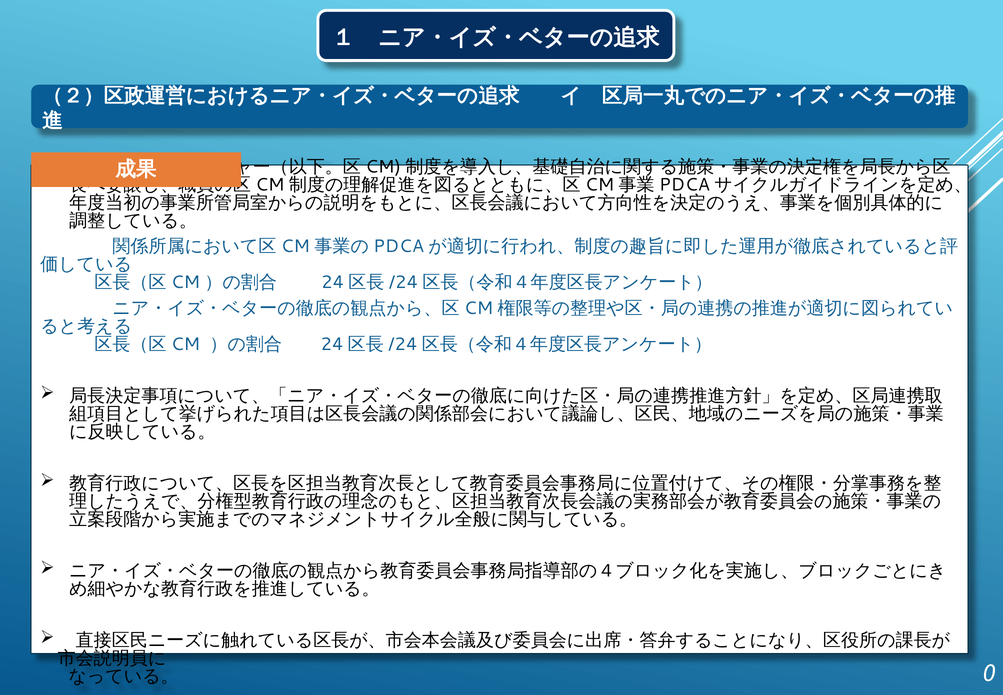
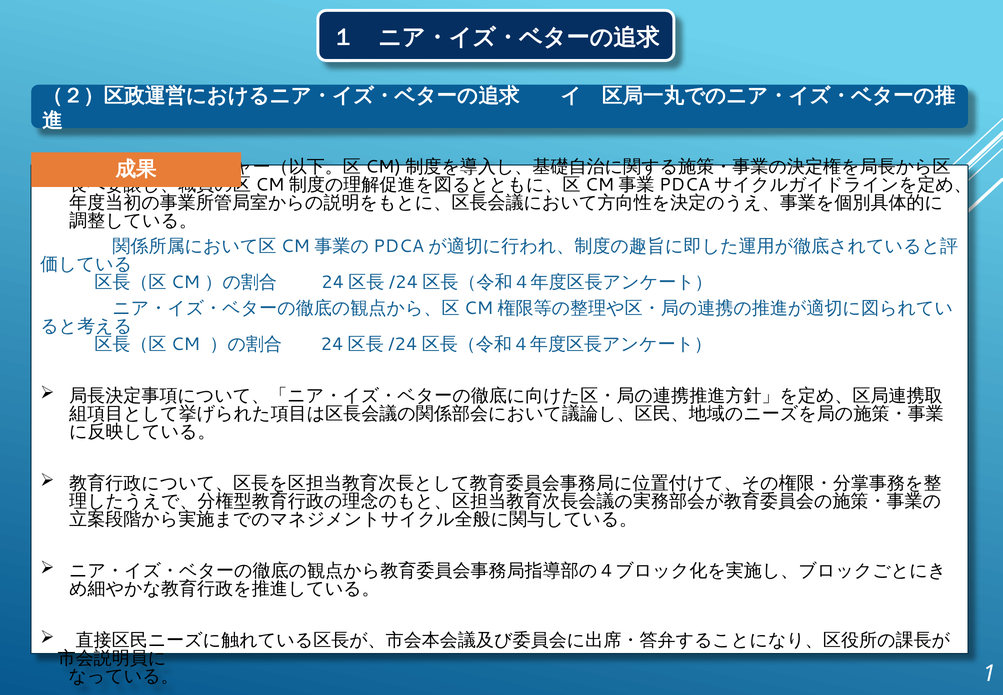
0: 0 -> 1
